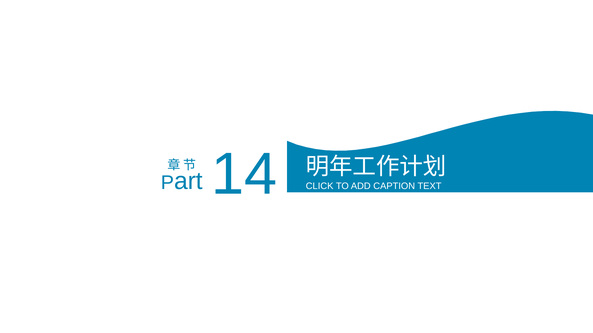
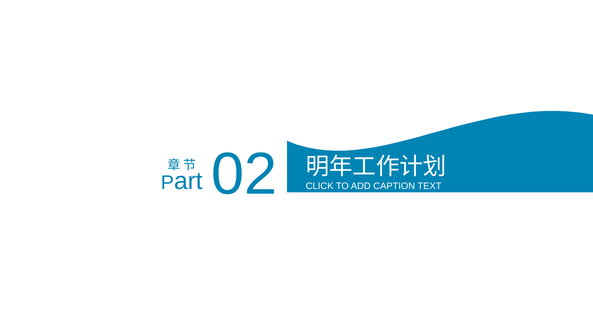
14: 14 -> 02
